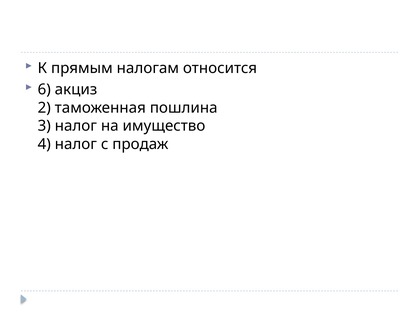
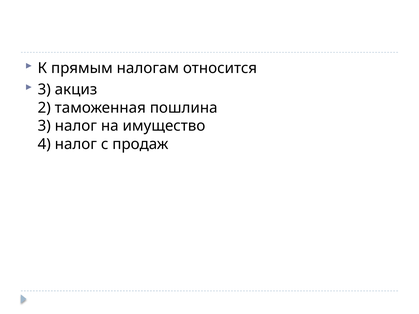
6 at (44, 90): 6 -> 3
